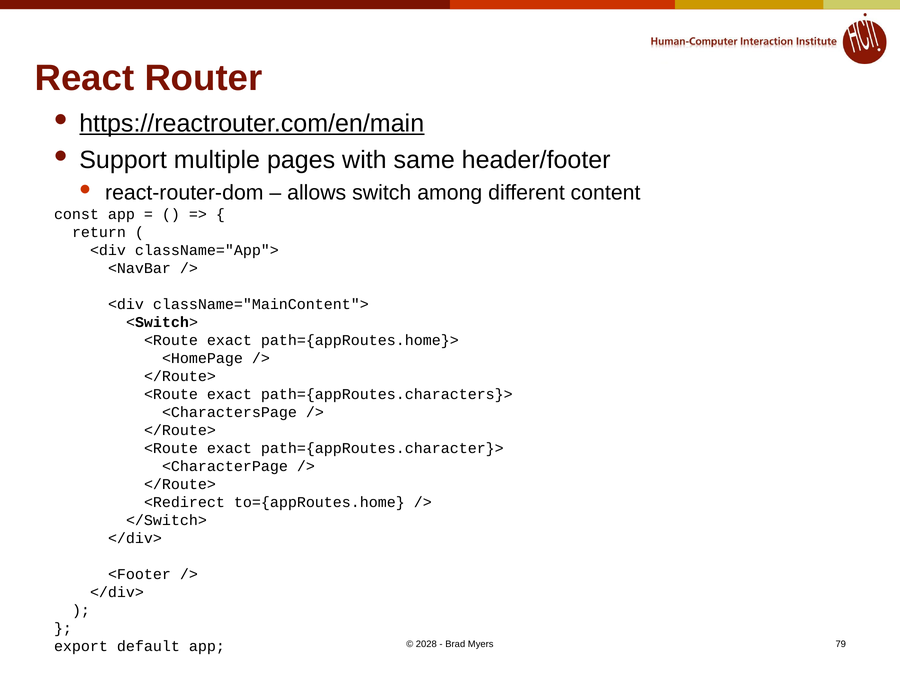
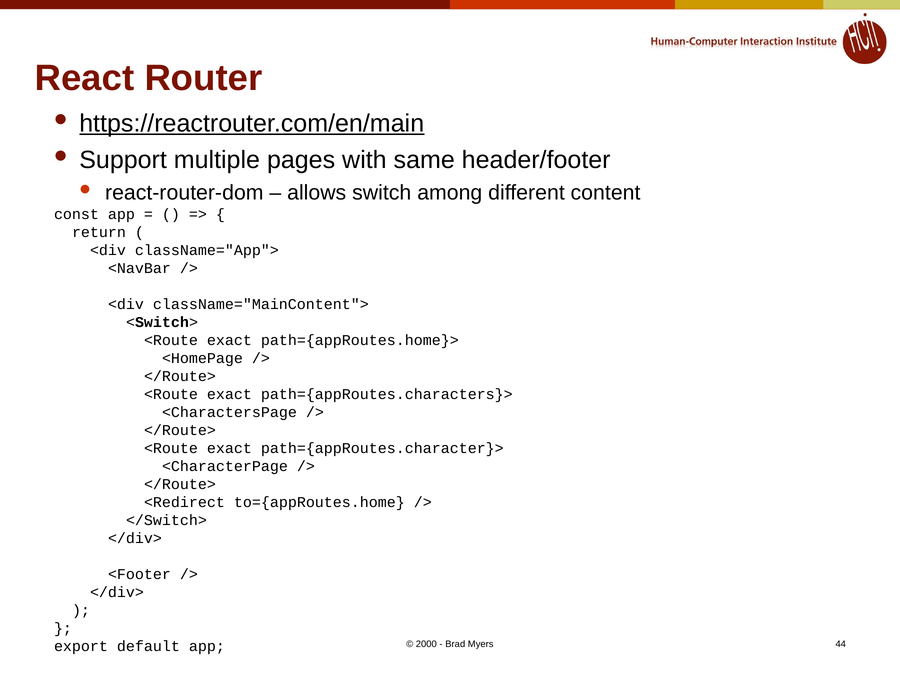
2028: 2028 -> 2000
79: 79 -> 44
